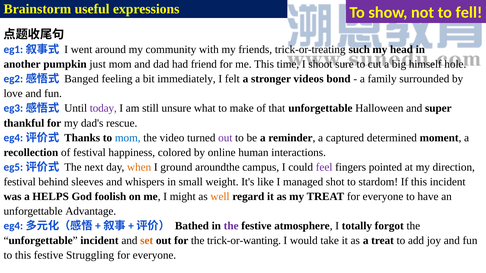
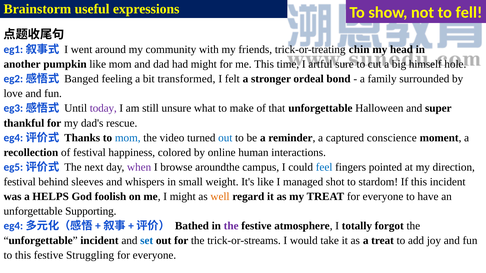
such: such -> chin
pumpkin just: just -> like
had friend: friend -> might
shoot: shoot -> artful
immediately: immediately -> transformed
videos: videos -> ordeal
out at (225, 138) colour: purple -> blue
determined: determined -> conscience
when colour: orange -> purple
ground: ground -> browse
feel colour: purple -> blue
Advantage: Advantage -> Supporting
set colour: orange -> blue
trick-or-wanting: trick-or-wanting -> trick-or-streams
